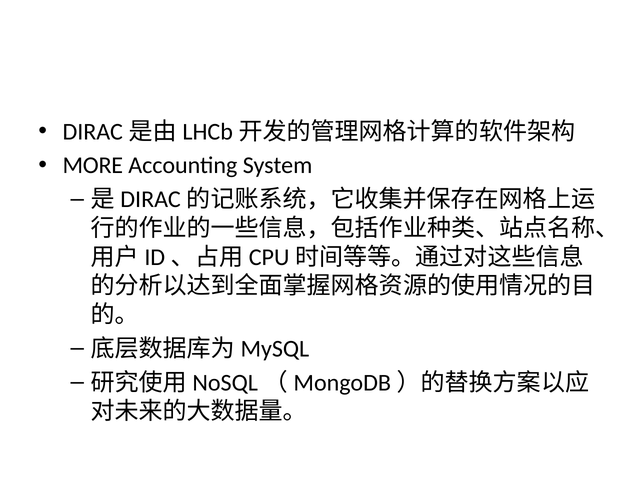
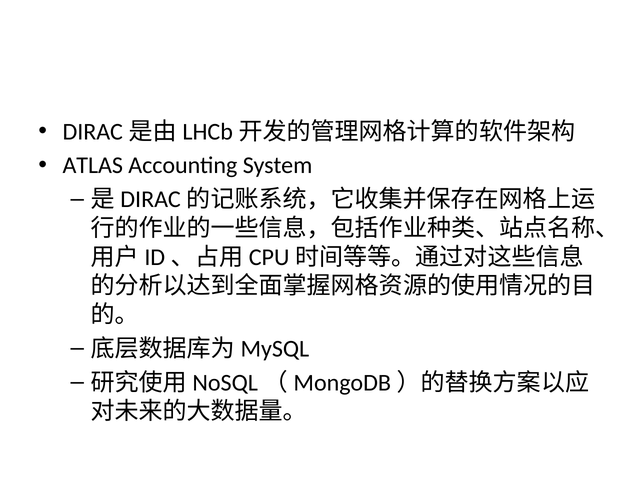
MORE: MORE -> ATLAS
